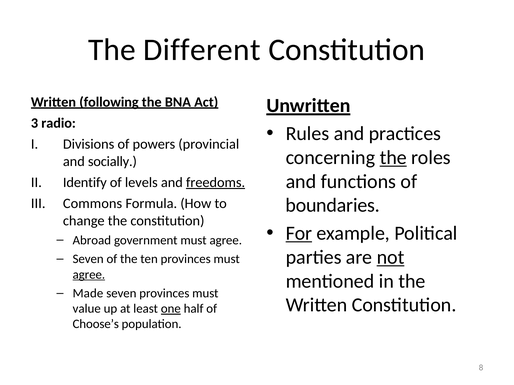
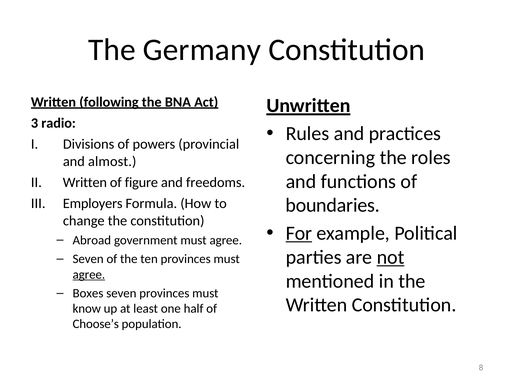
Different: Different -> Germany
the at (393, 158) underline: present -> none
socially: socially -> almost
Identify at (85, 183): Identify -> Written
levels: levels -> figure
freedoms underline: present -> none
Commons: Commons -> Employers
Made: Made -> Boxes
value: value -> know
one underline: present -> none
